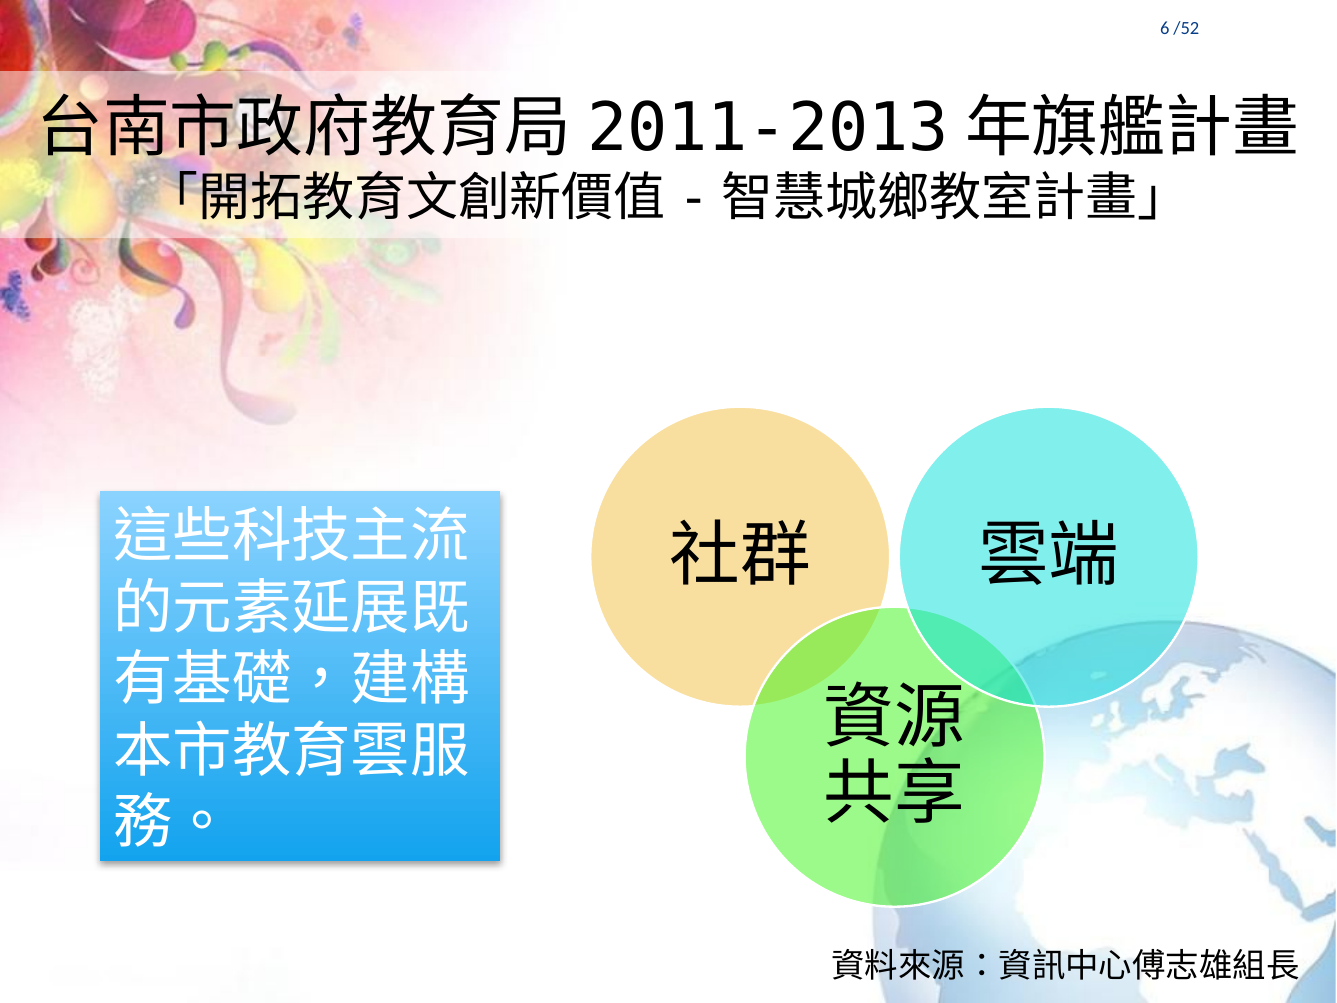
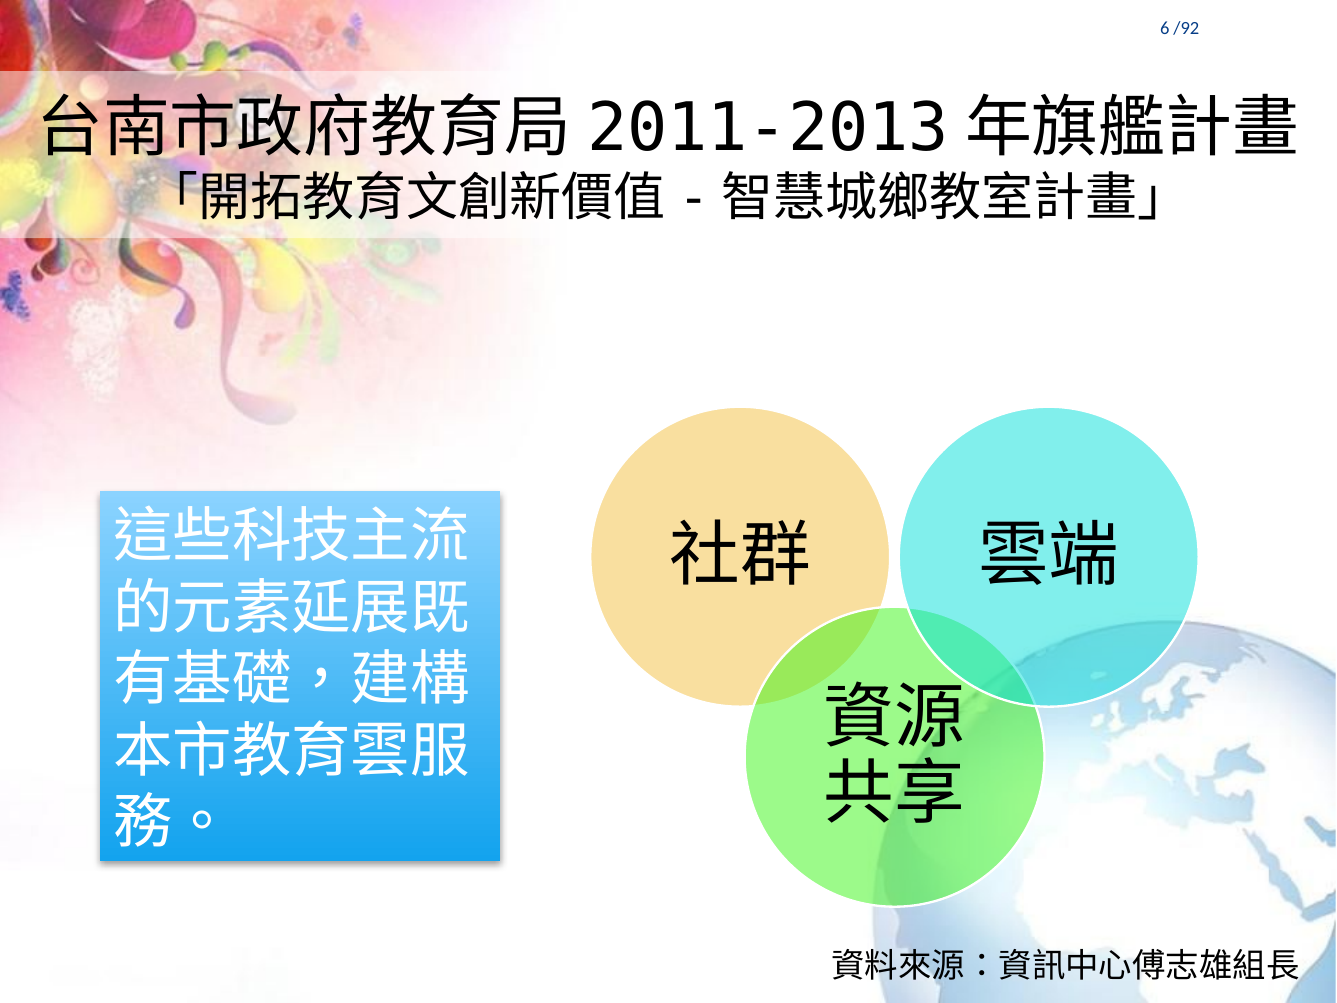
/52: /52 -> /92
